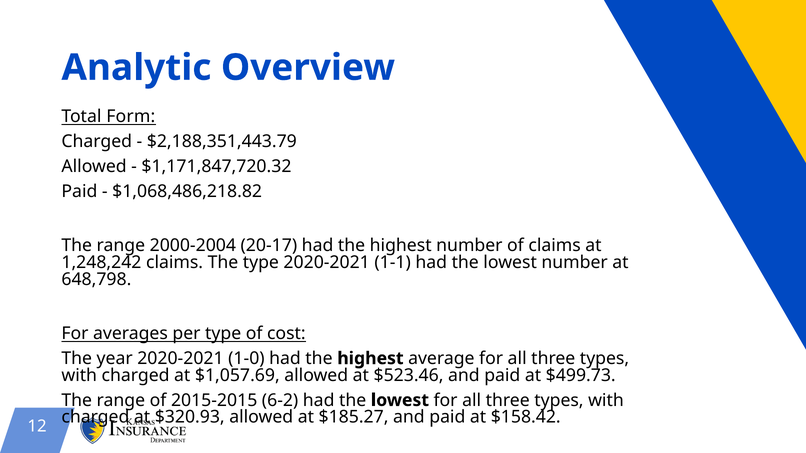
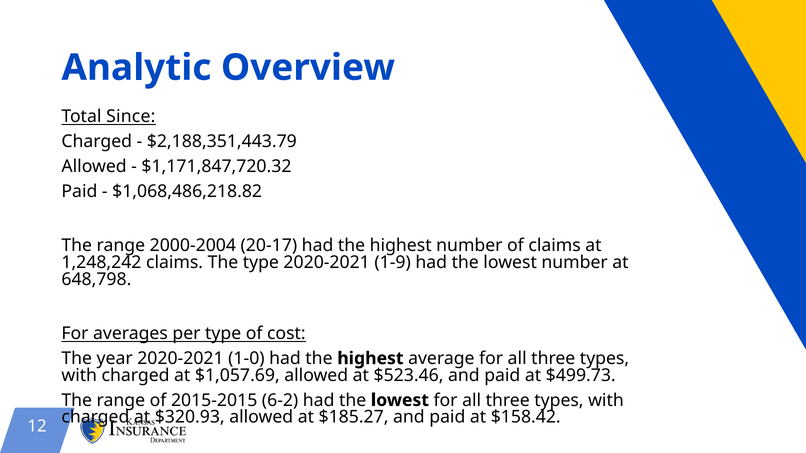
Form: Form -> Since
1-1: 1-1 -> 1-9
